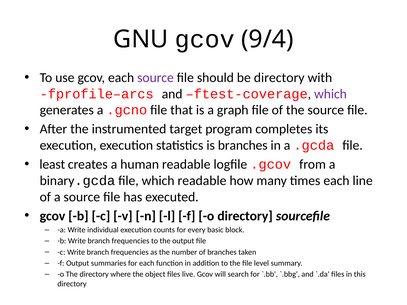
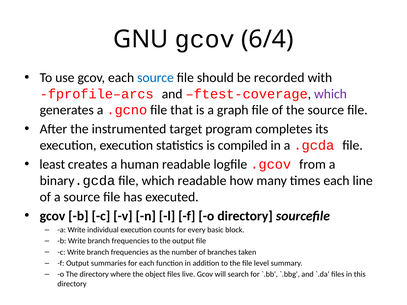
9/4: 9/4 -> 6/4
source at (156, 78) colour: purple -> blue
be directory: directory -> recorded
is branches: branches -> compiled
